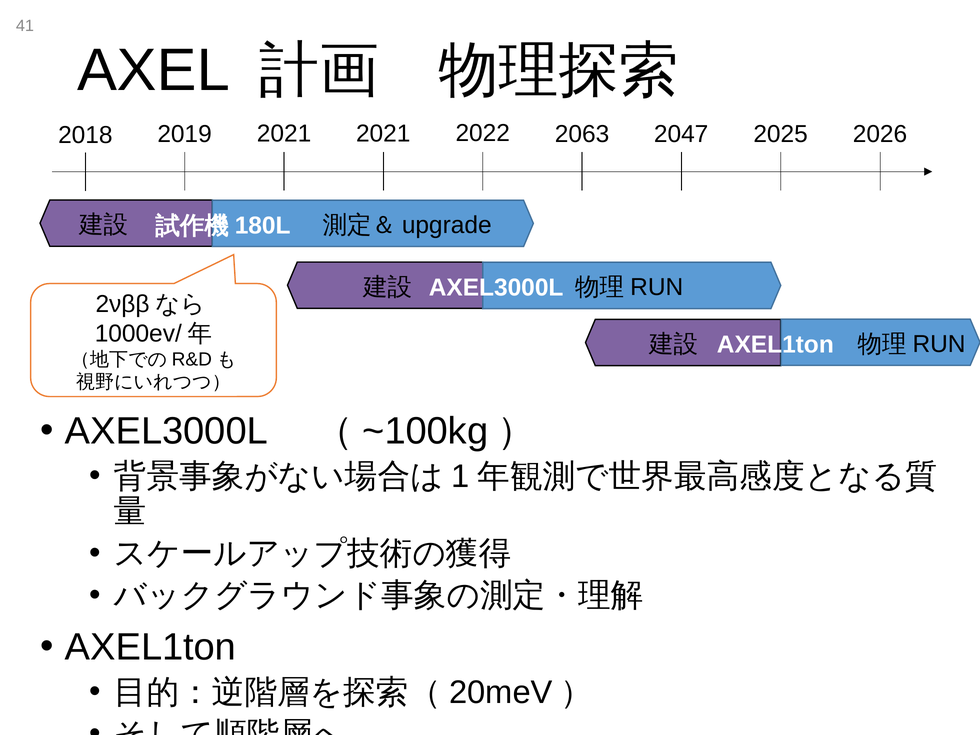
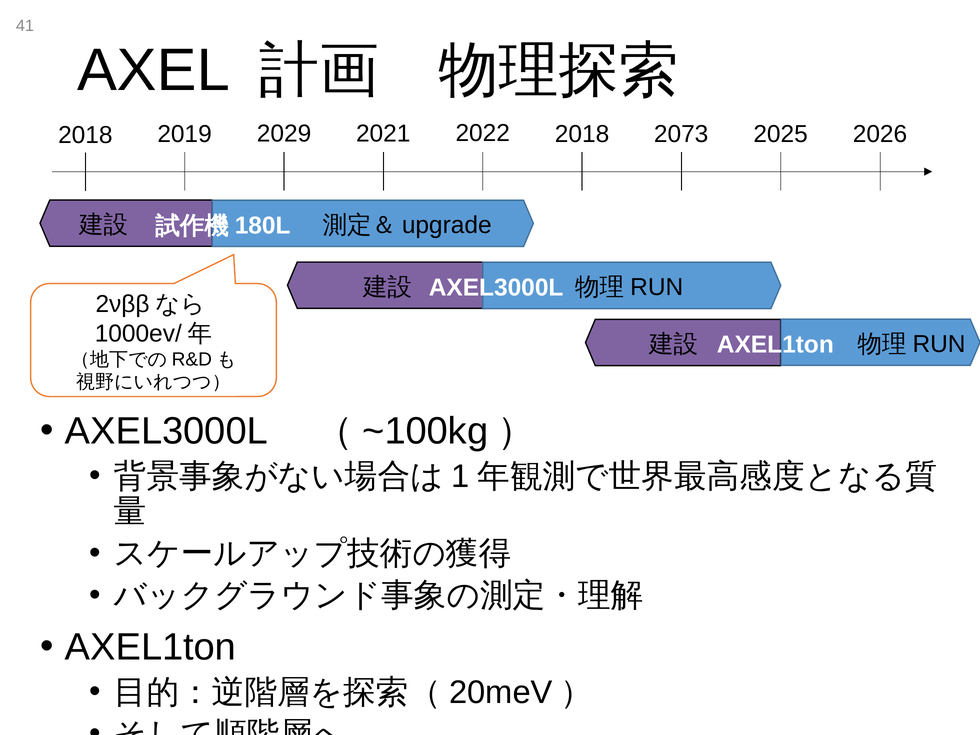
2047: 2047 -> 2073
2019 2021: 2021 -> 2029
2022 2063: 2063 -> 2018
